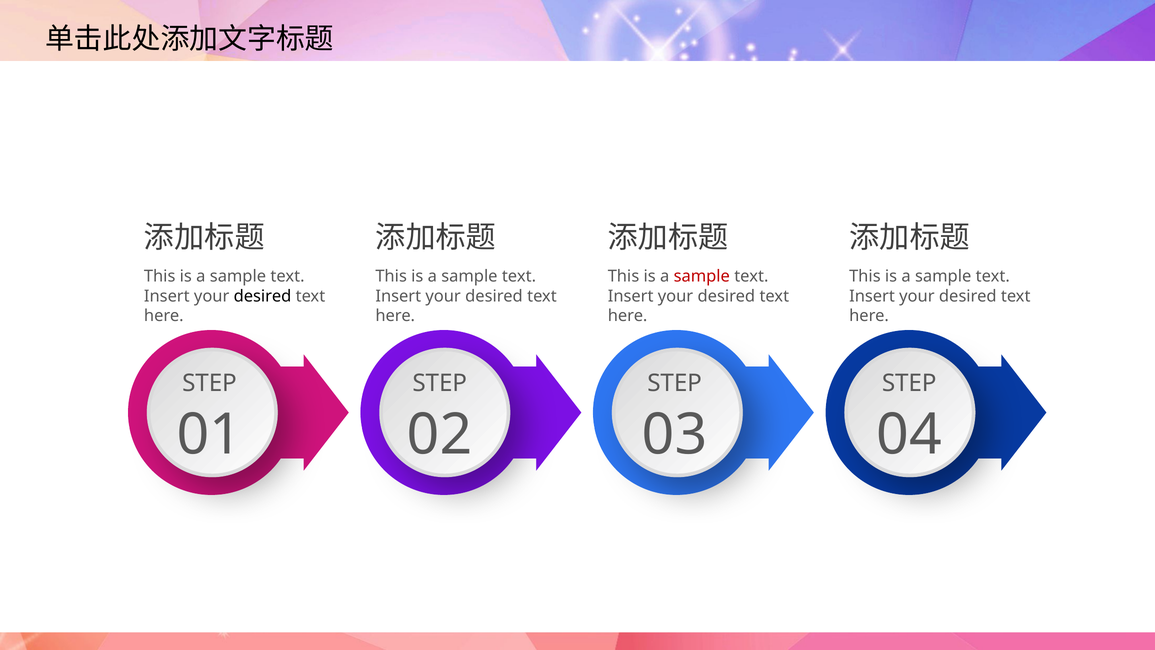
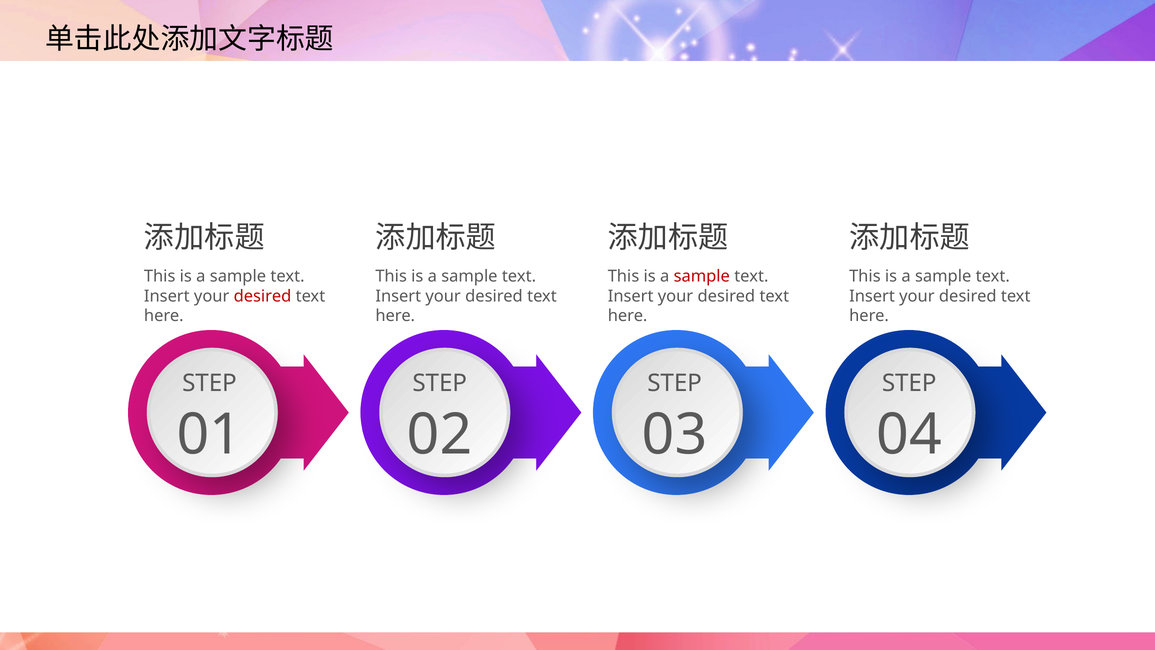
desired at (263, 296) colour: black -> red
